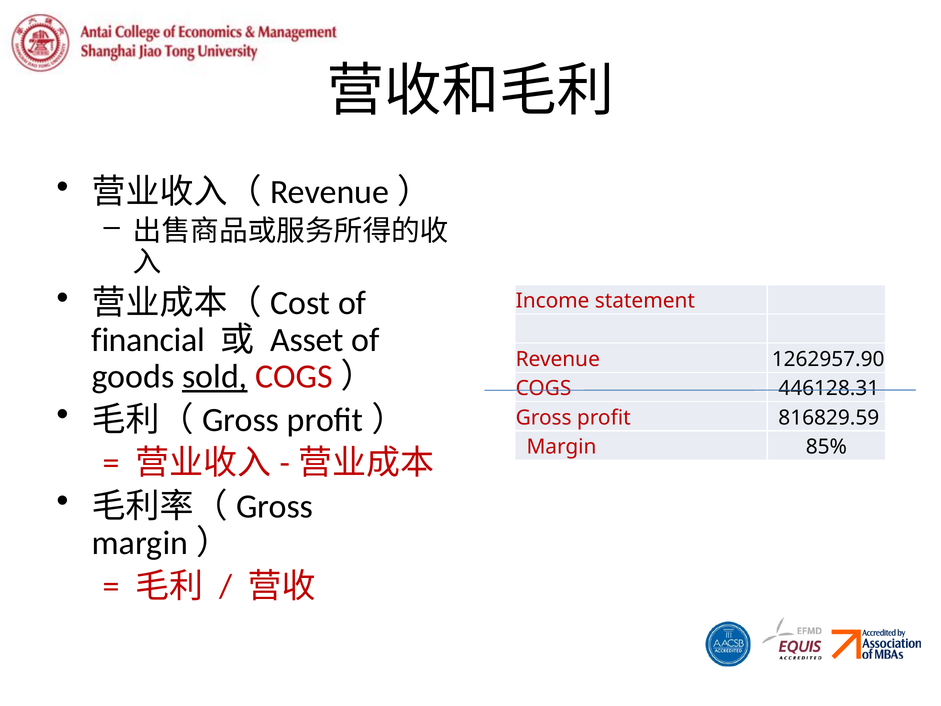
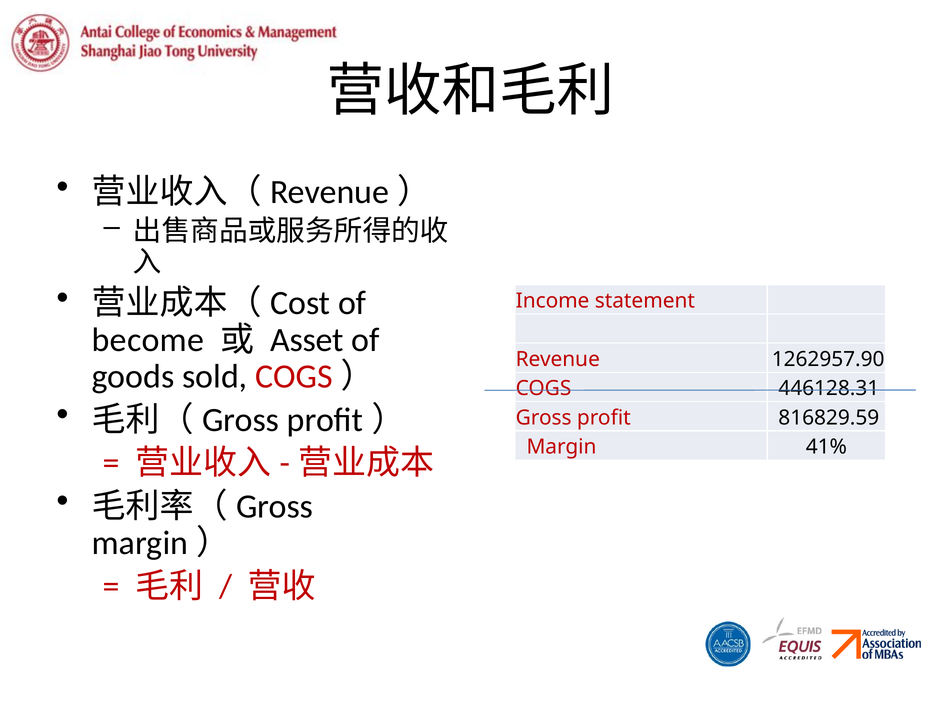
financial: financial -> become
sold underline: present -> none
85%: 85% -> 41%
